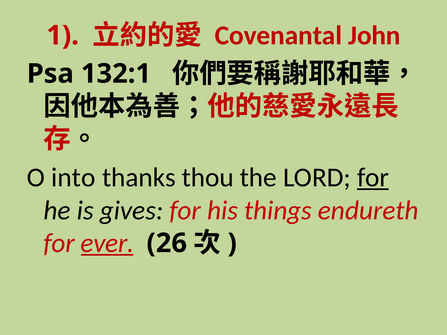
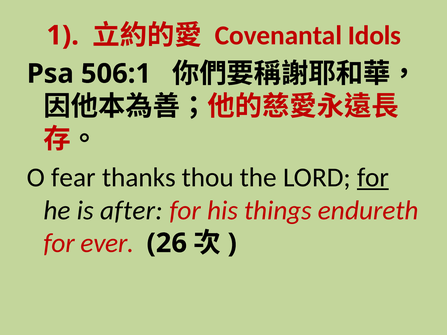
John: John -> Idols
132:1: 132:1 -> 506:1
into: into -> fear
gives: gives -> after
ever underline: present -> none
